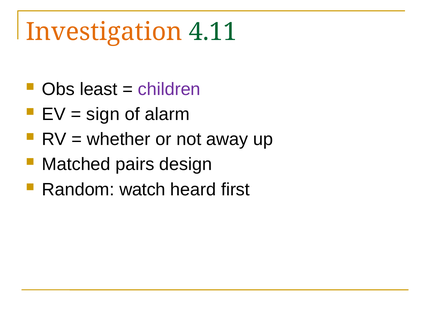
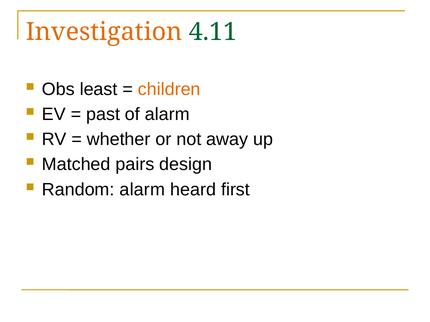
children colour: purple -> orange
sign: sign -> past
Random watch: watch -> alarm
